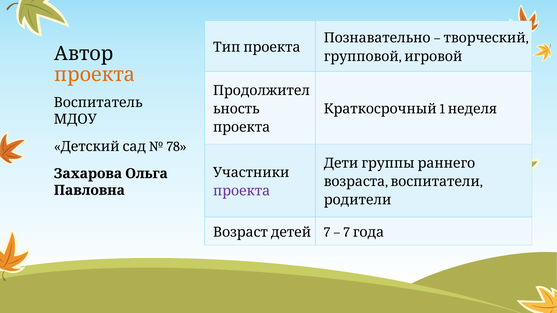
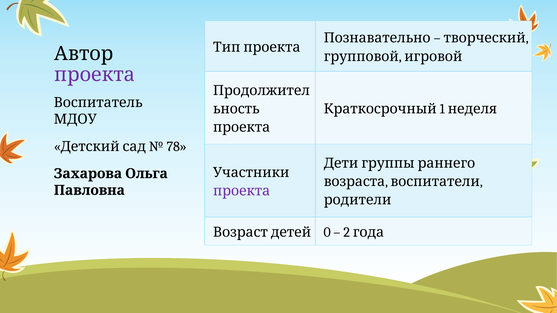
проекта at (95, 75) colour: orange -> purple
7 at (327, 232): 7 -> 0
7 at (347, 232): 7 -> 2
